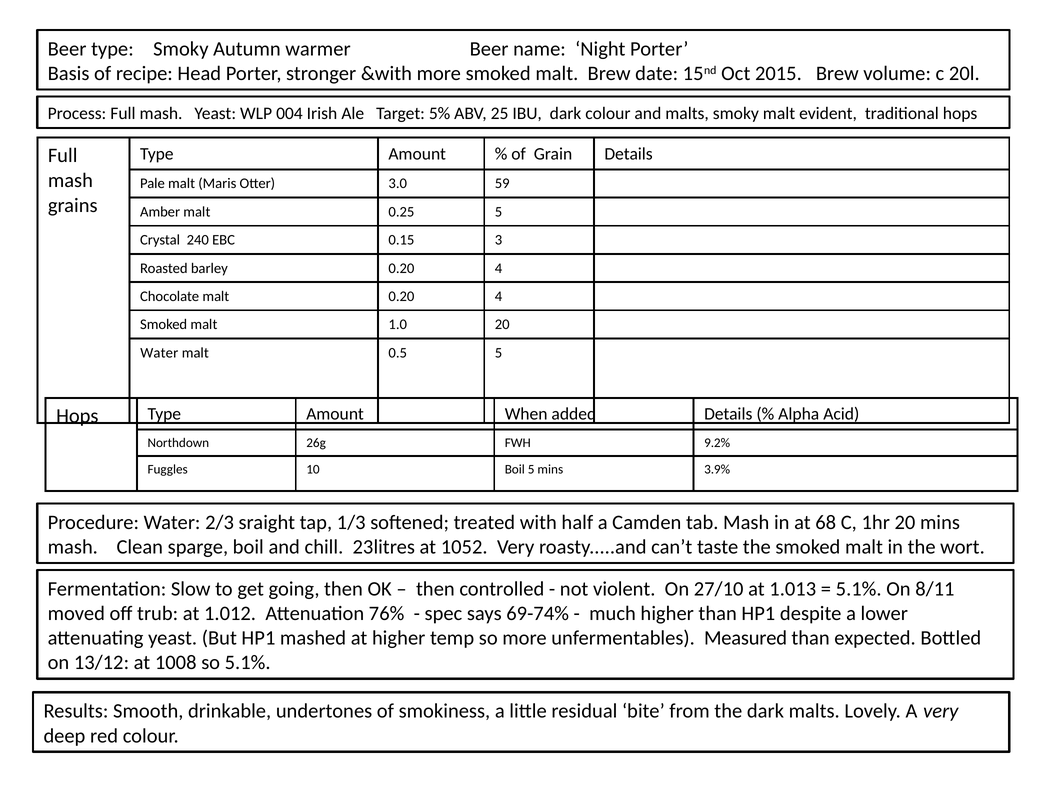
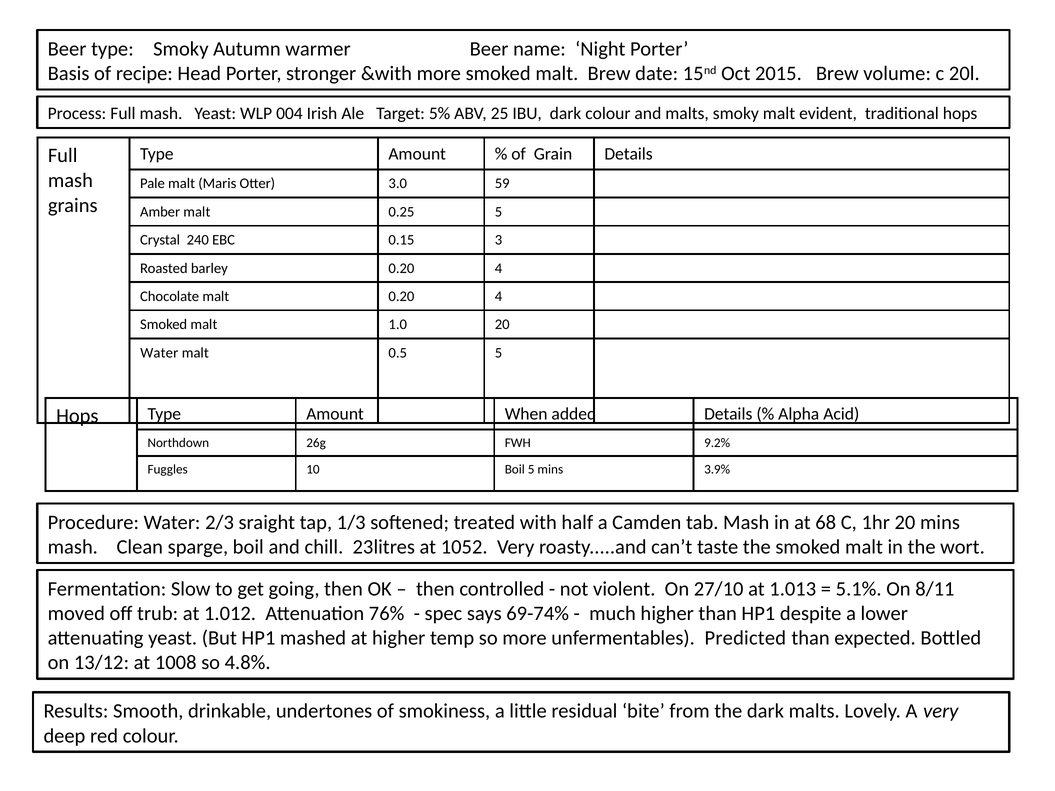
Measured: Measured -> Predicted
so 5.1%: 5.1% -> 4.8%
